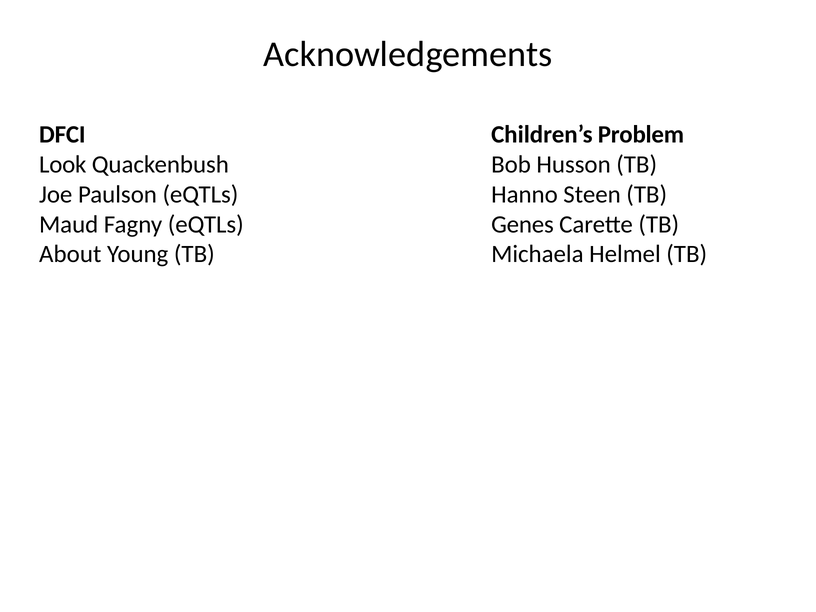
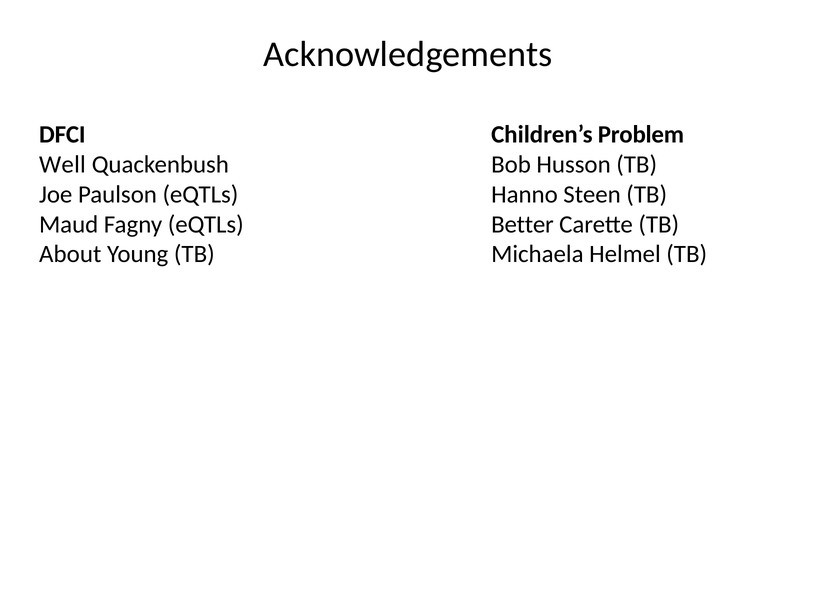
Look: Look -> Well
Genes: Genes -> Better
